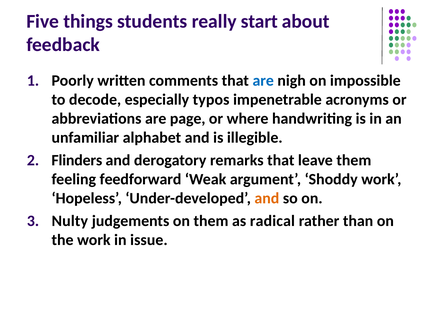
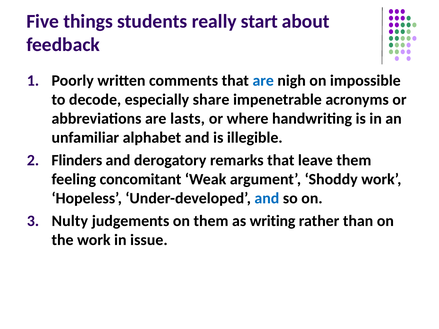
typos: typos -> share
page: page -> lasts
feedforward: feedforward -> concomitant
and at (267, 198) colour: orange -> blue
radical: radical -> writing
